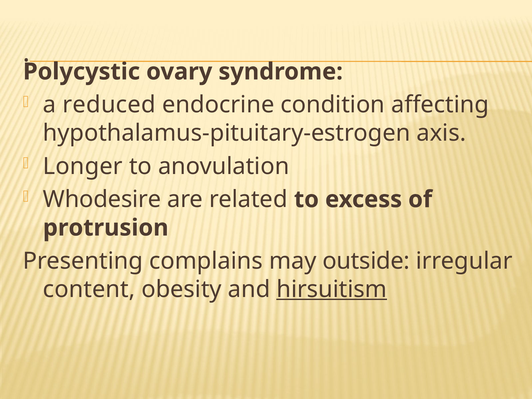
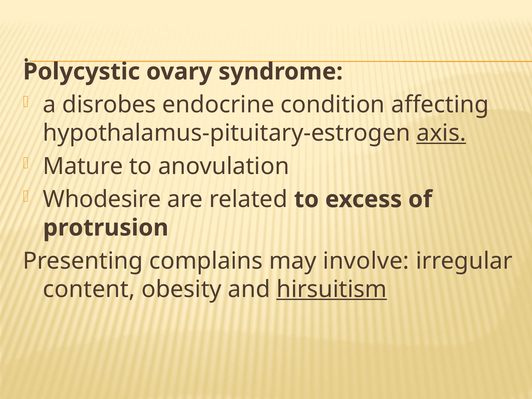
reduced: reduced -> disrobes
axis underline: none -> present
Longer: Longer -> Mature
outside: outside -> involve
